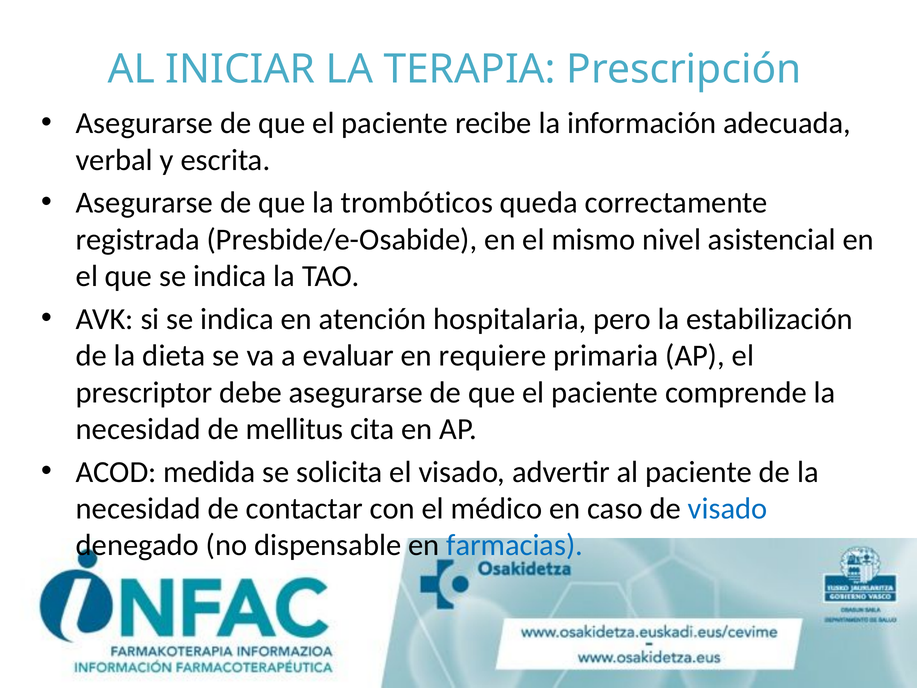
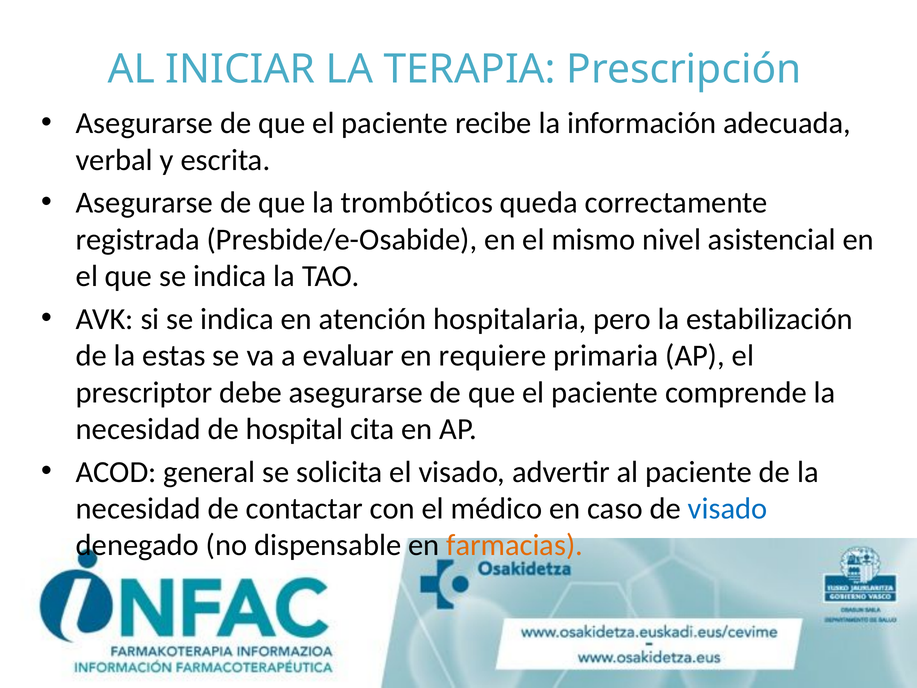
dieta: dieta -> estas
mellitus: mellitus -> hospital
medida: medida -> general
farmacias colour: blue -> orange
